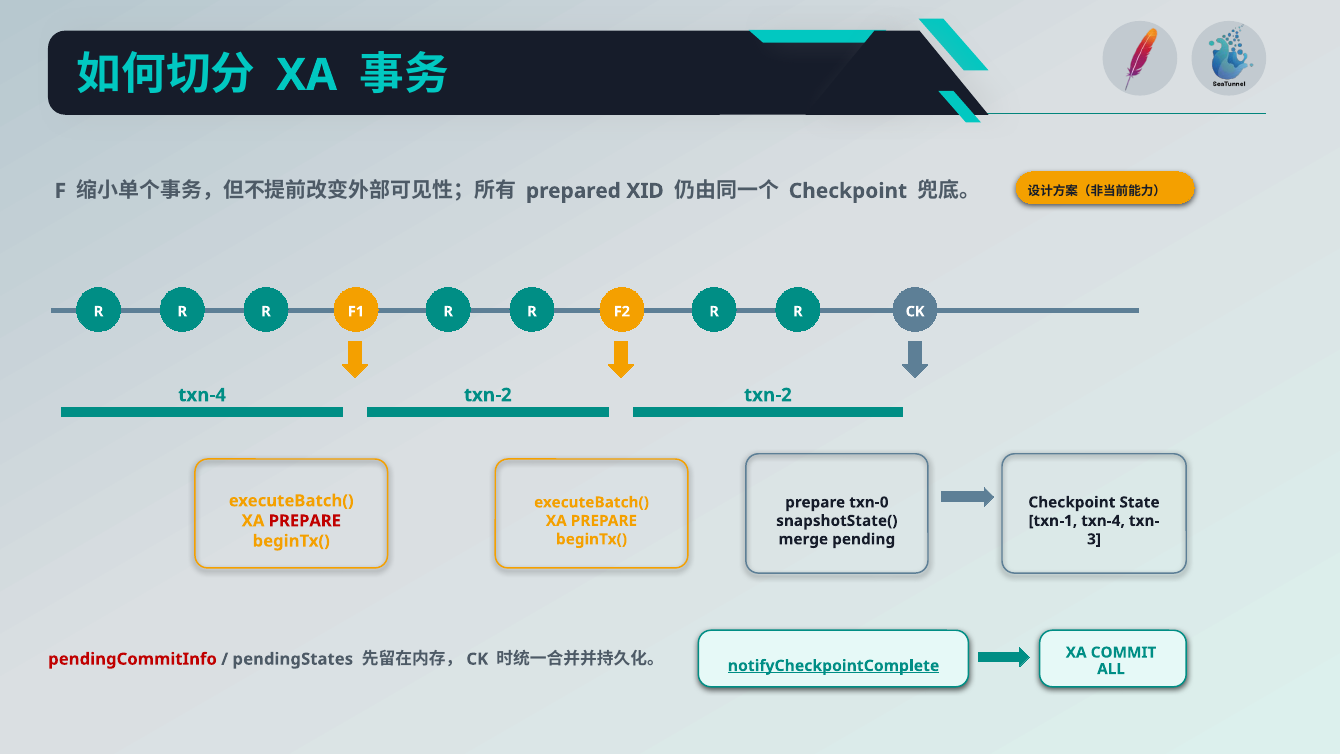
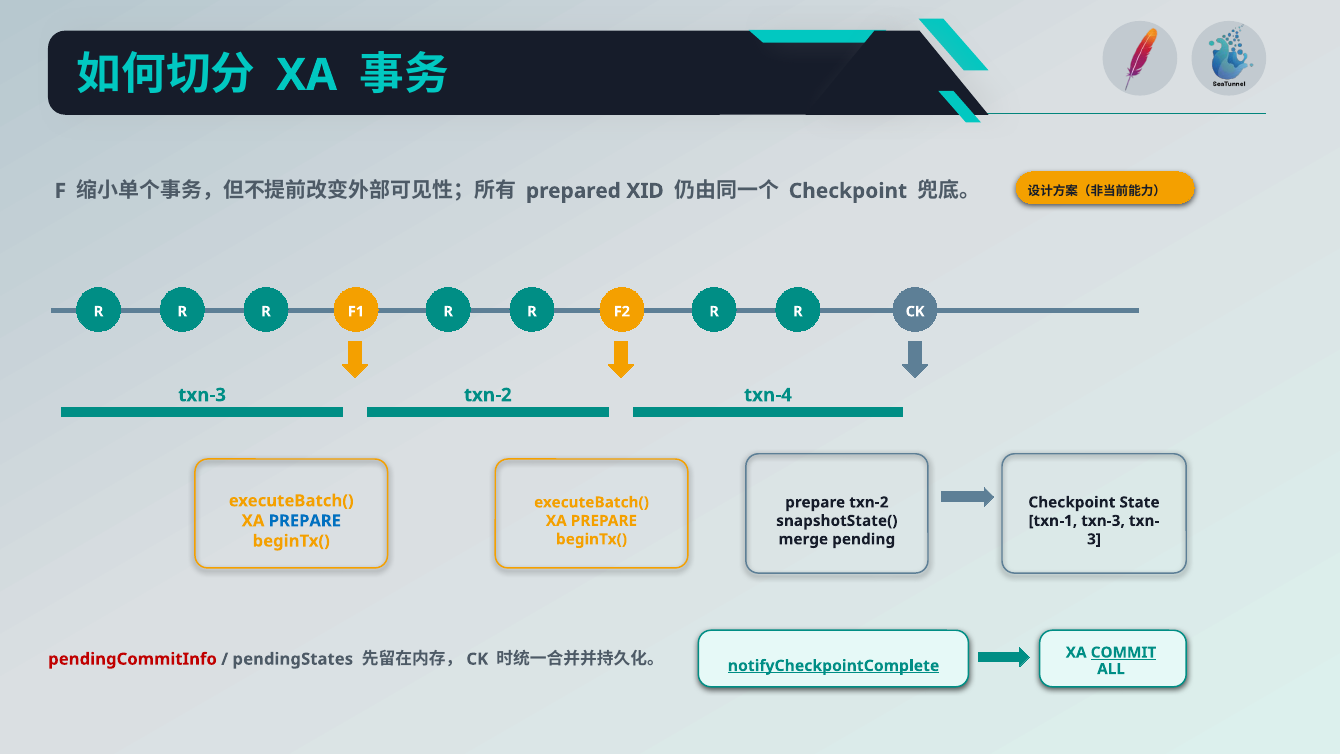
txn-4 at (202, 395): txn-4 -> txn-3
txn-2 txn-2: txn-2 -> txn-4
prepare txn-0: txn-0 -> txn-2
PREPARE at (305, 521) colour: red -> blue
txn-1 txn-4: txn-4 -> txn-3
COMMIT underline: none -> present
